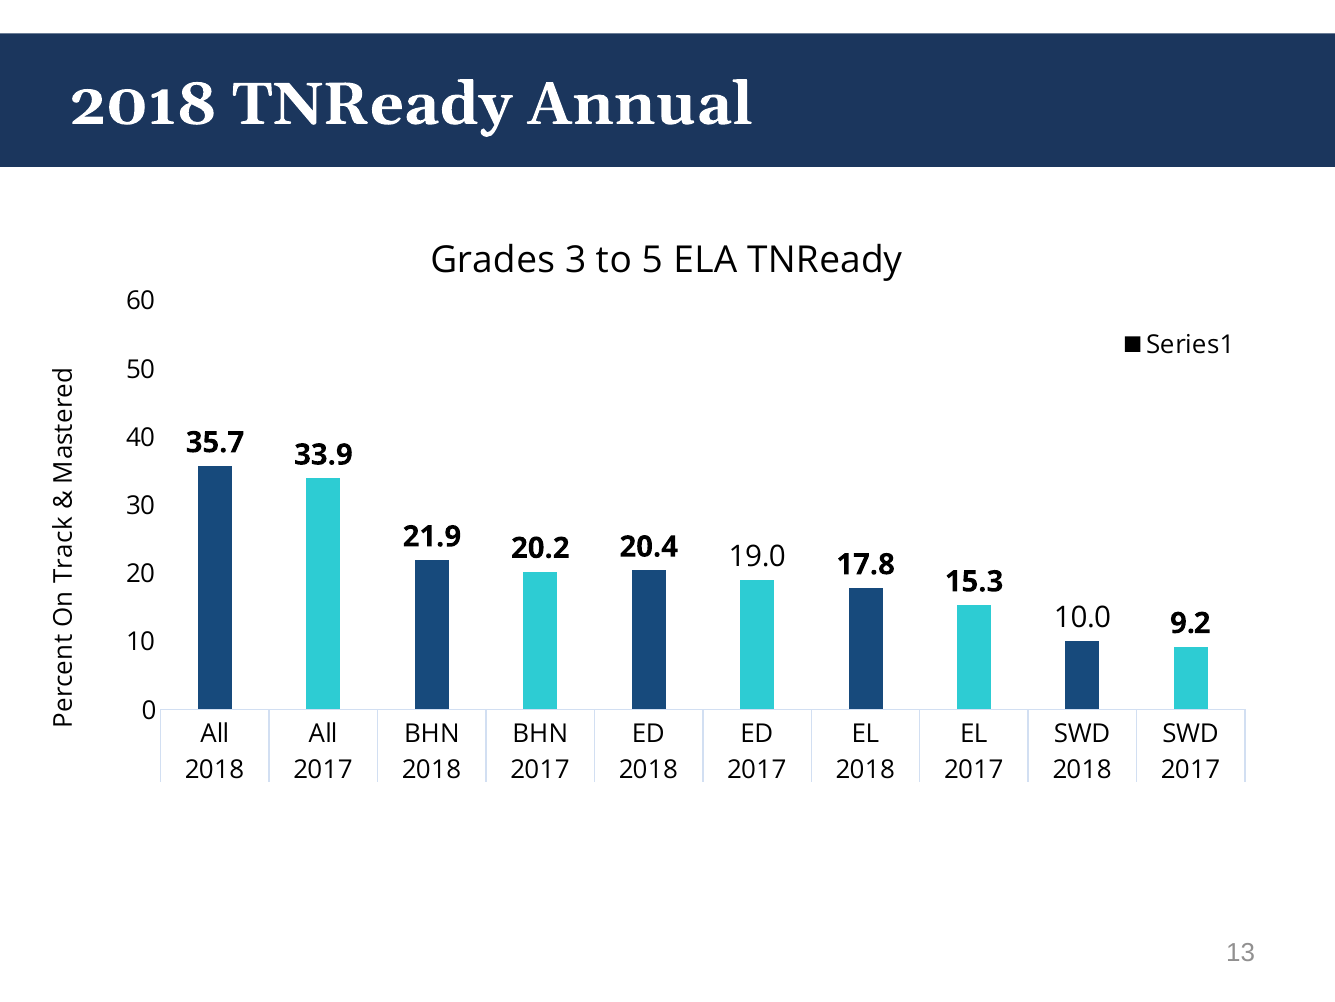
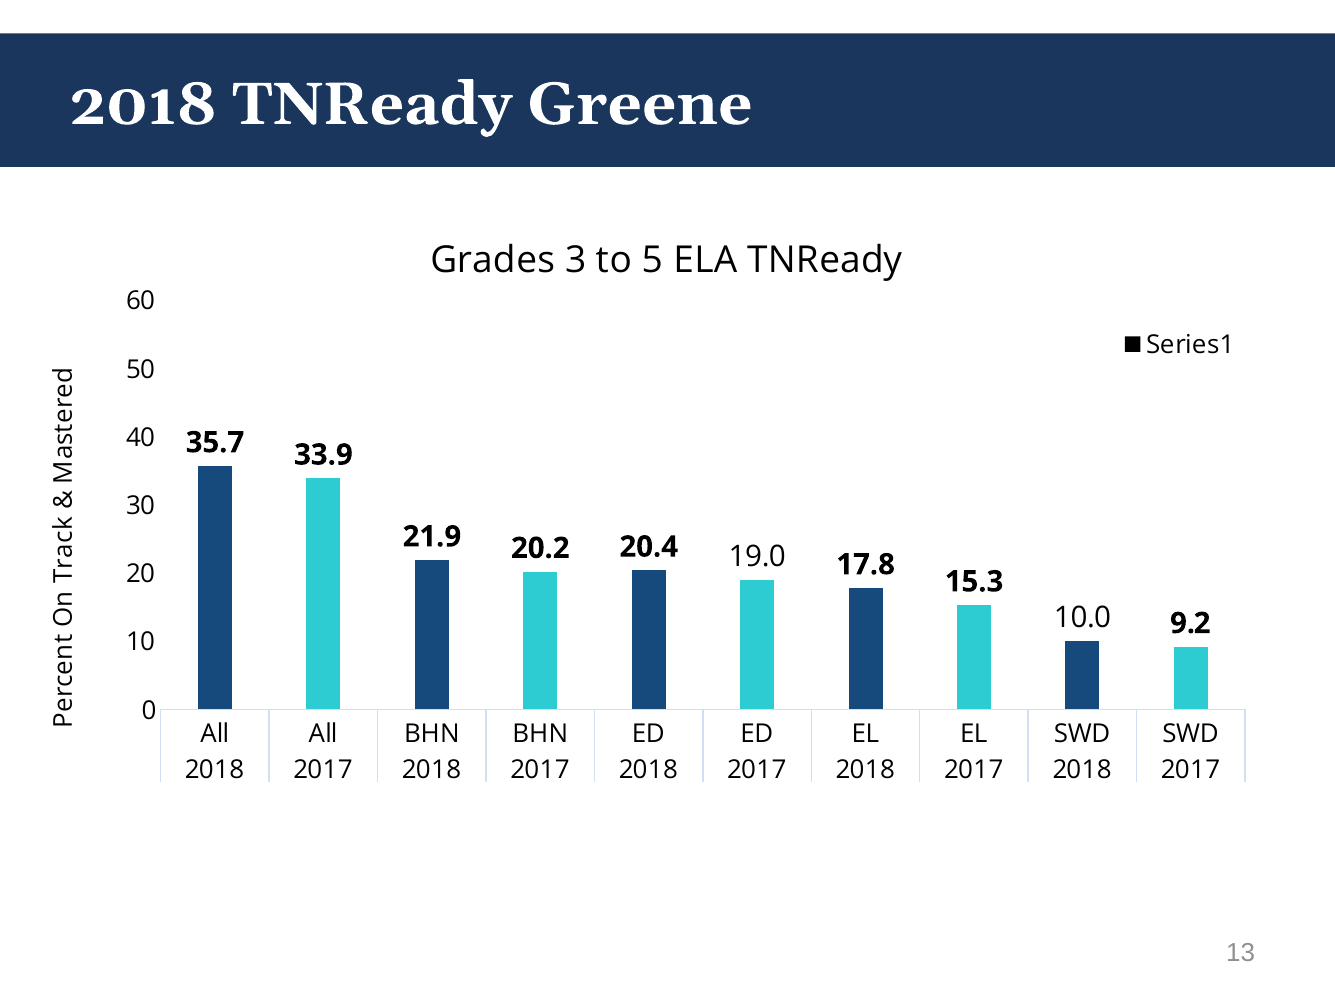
Annual: Annual -> Greene
